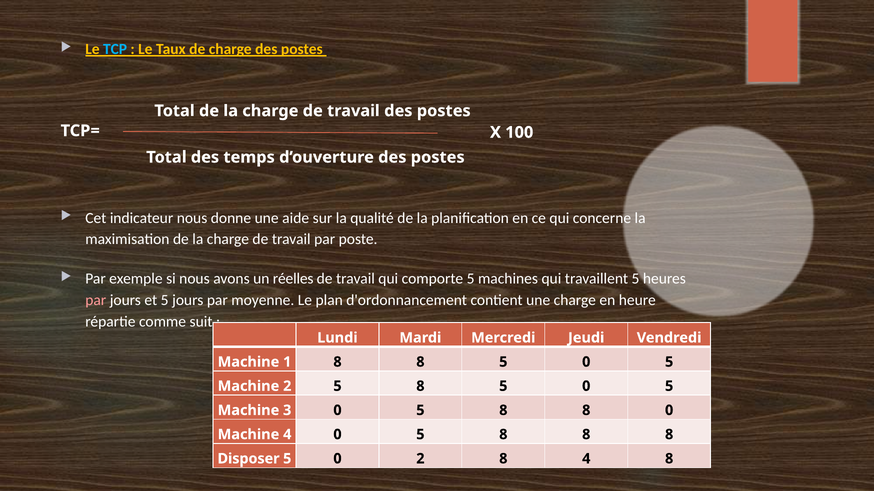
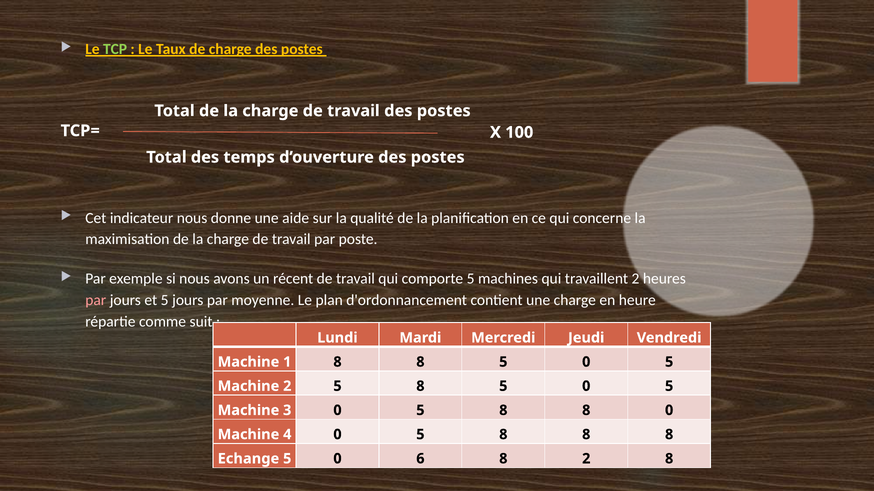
TCP colour: light blue -> light green
réelles: réelles -> récent
travaillent 5: 5 -> 2
Disposer: Disposer -> Echange
0 2: 2 -> 6
8 4: 4 -> 2
